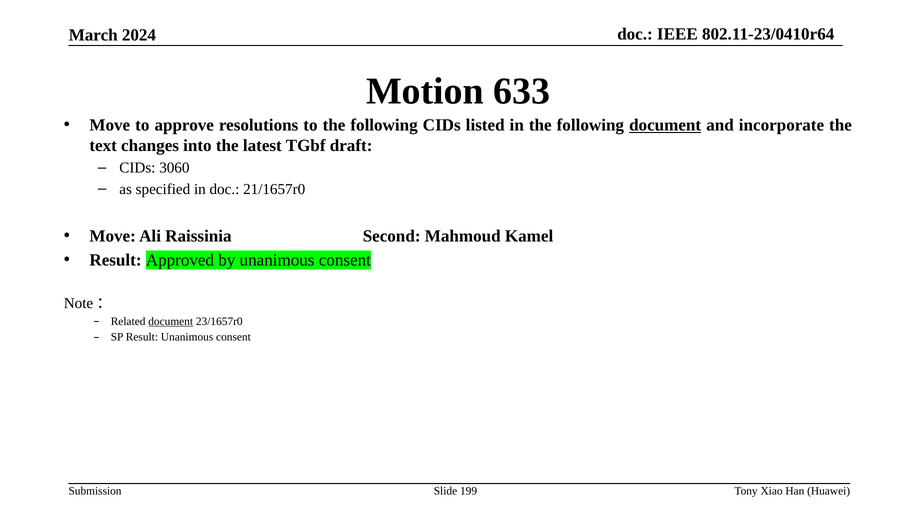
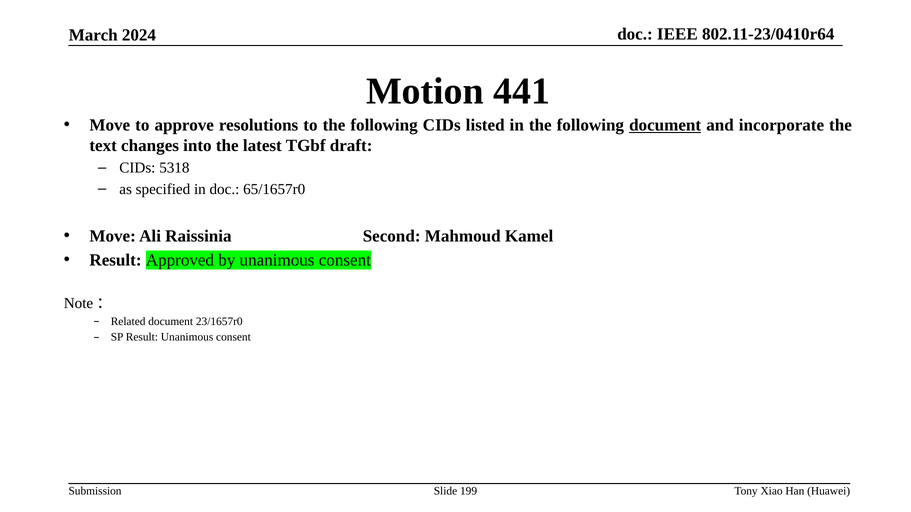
633: 633 -> 441
3060: 3060 -> 5318
21/1657r0: 21/1657r0 -> 65/1657r0
document at (171, 322) underline: present -> none
